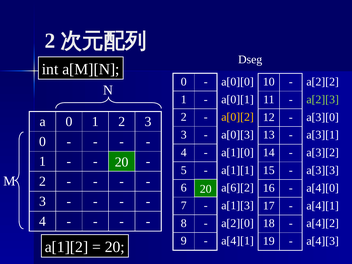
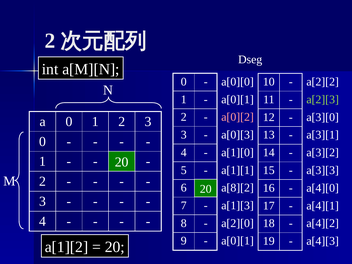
a[0][2 colour: yellow -> pink
a[6][2: a[6][2 -> a[8][2
a[4][1 at (238, 241): a[4][1 -> a[0][1
